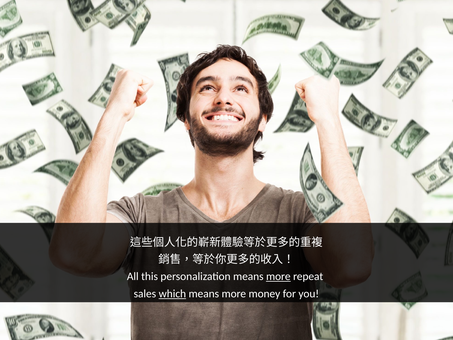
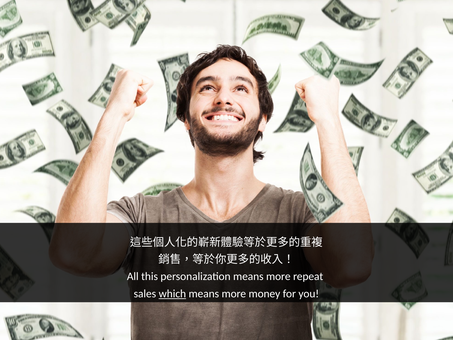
more at (278, 276) underline: present -> none
